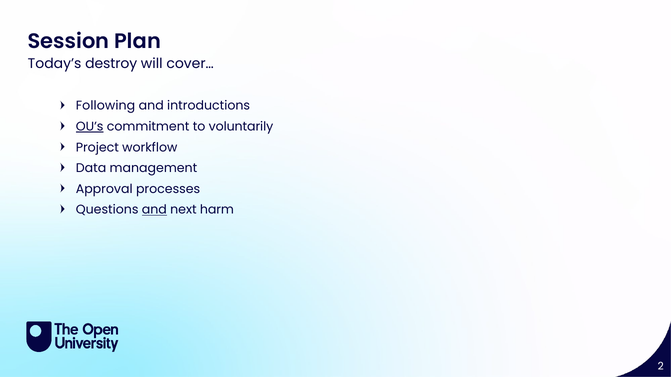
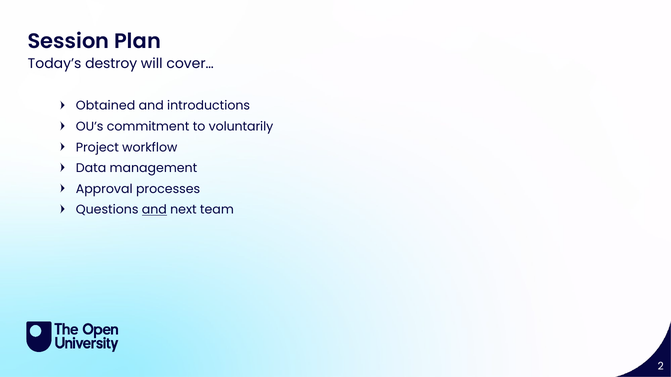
Following: Following -> Obtained
OU’s underline: present -> none
harm: harm -> team
